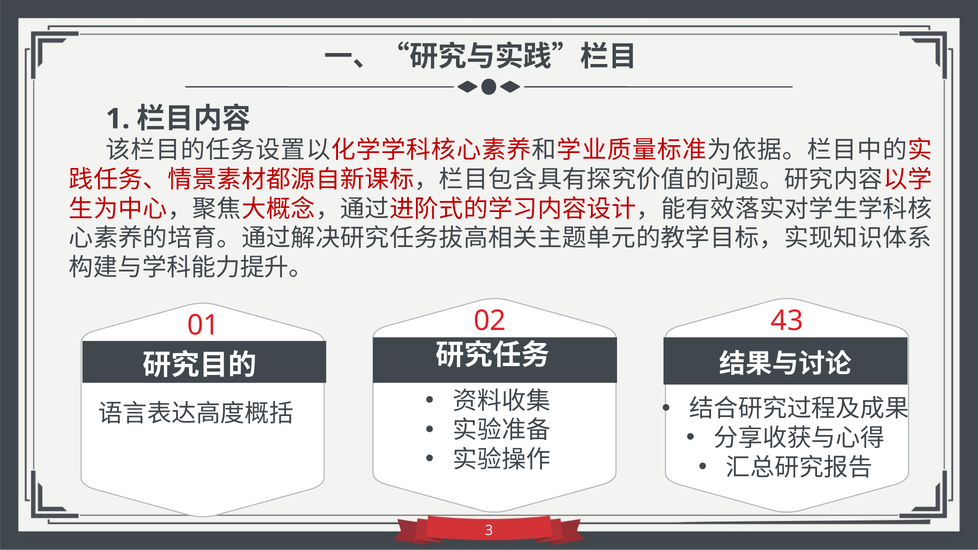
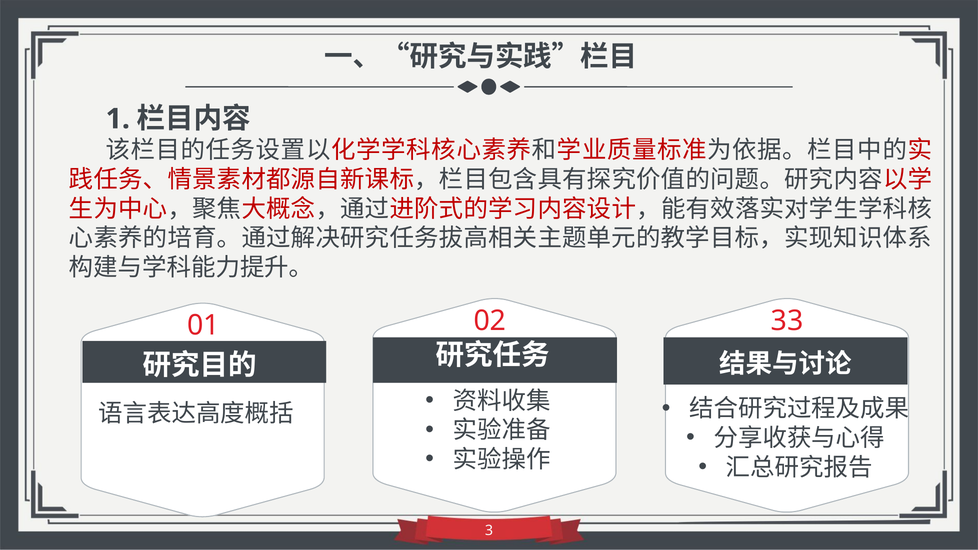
43: 43 -> 33
